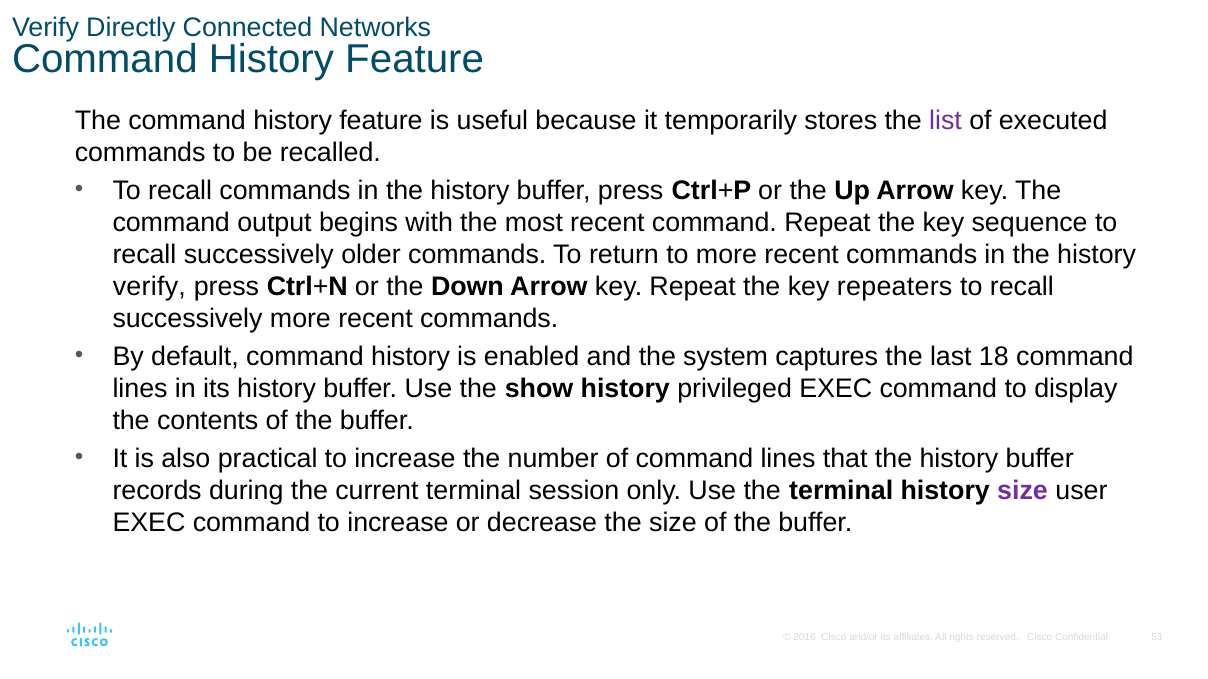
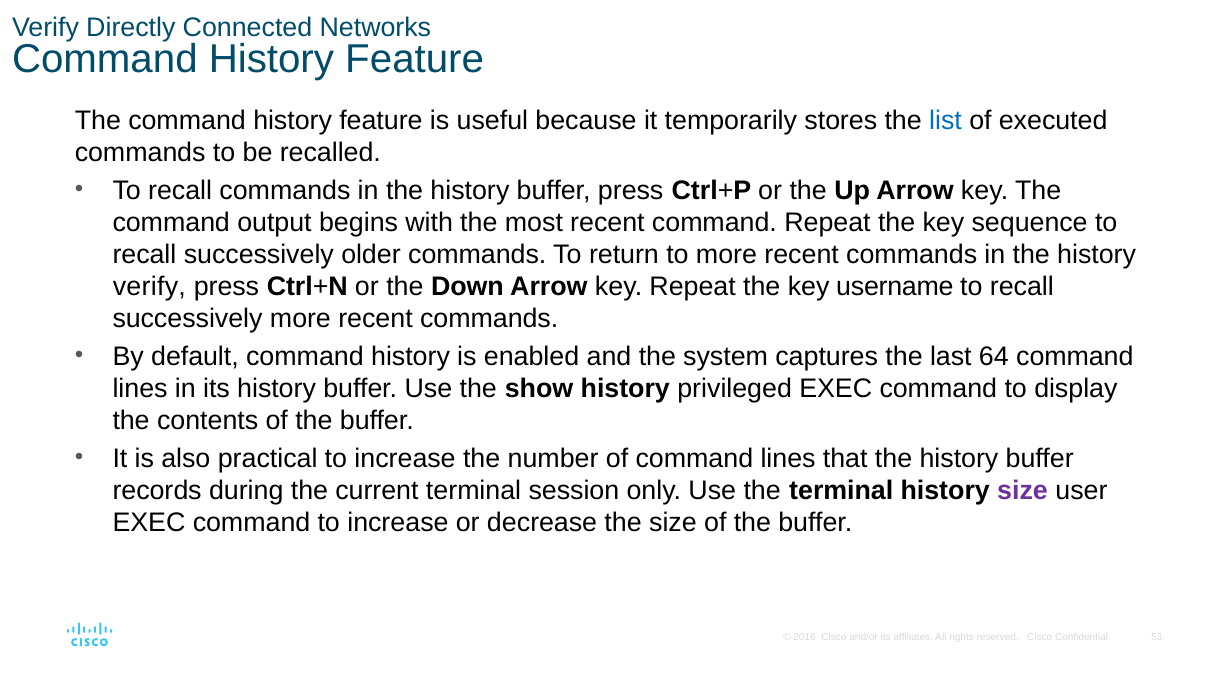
list colour: purple -> blue
repeaters: repeaters -> username
18: 18 -> 64
